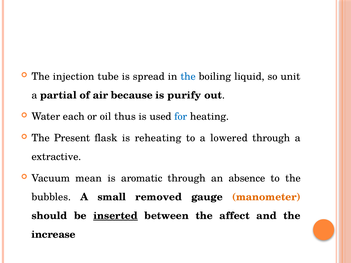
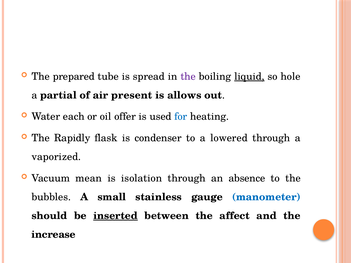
injection: injection -> prepared
the at (188, 77) colour: blue -> purple
liquid underline: none -> present
unit: unit -> hole
because: because -> present
purify: purify -> allows
thus: thus -> offer
Present: Present -> Rapidly
reheating: reheating -> condenser
extractive: extractive -> vaporized
aromatic: aromatic -> isolation
removed: removed -> stainless
manometer colour: orange -> blue
